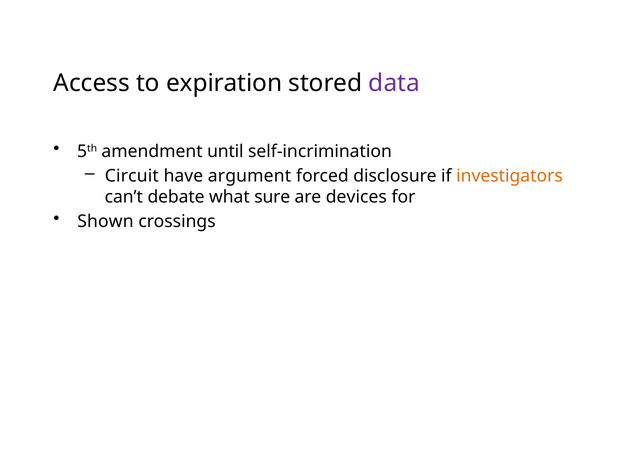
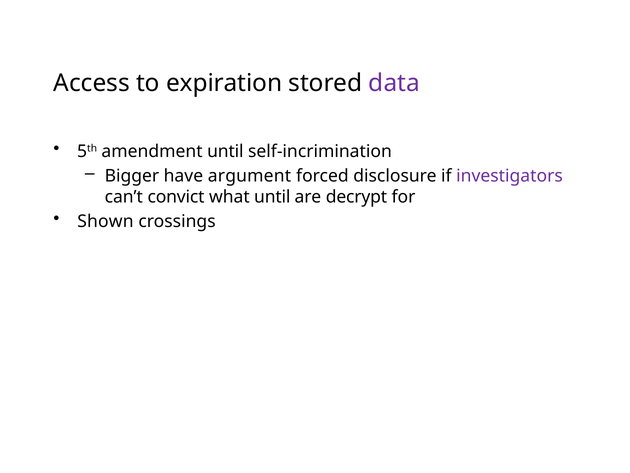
Circuit: Circuit -> Bigger
investigators colour: orange -> purple
debate: debate -> convict
what sure: sure -> until
devices: devices -> decrypt
